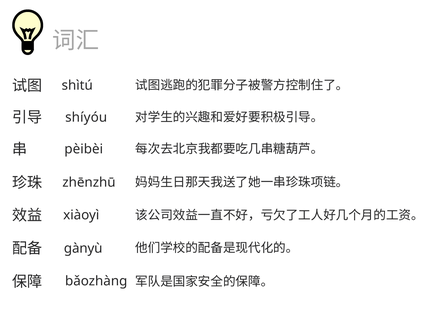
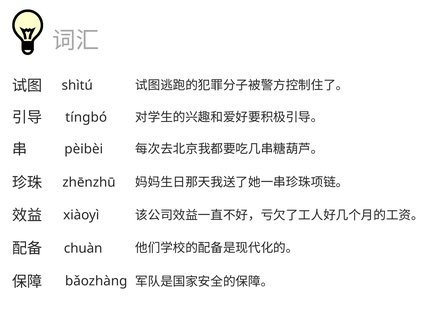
shíyóu: shíyóu -> tíngbó
gànyù: gànyù -> chuàn
